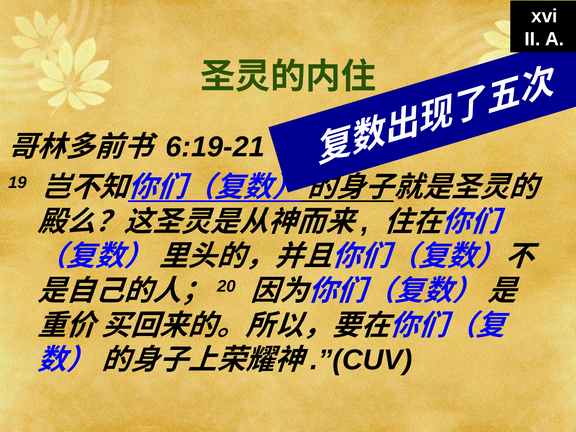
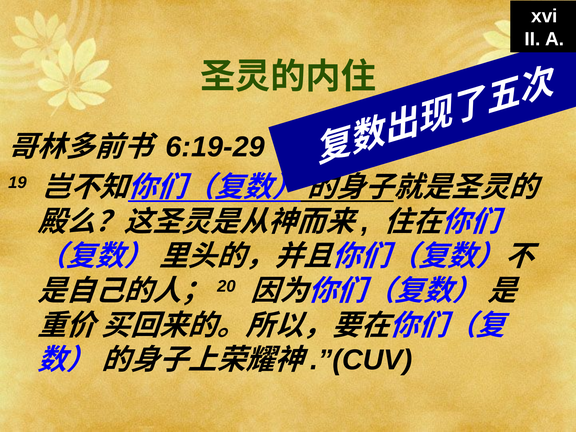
6:19-21: 6:19-21 -> 6:19-29
